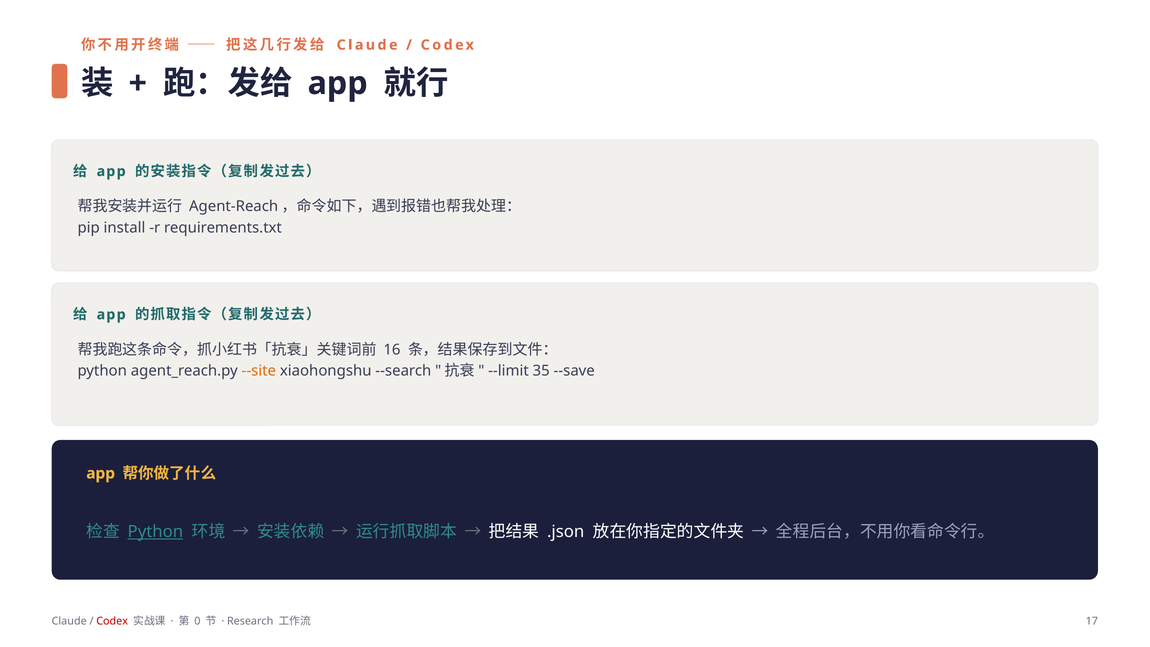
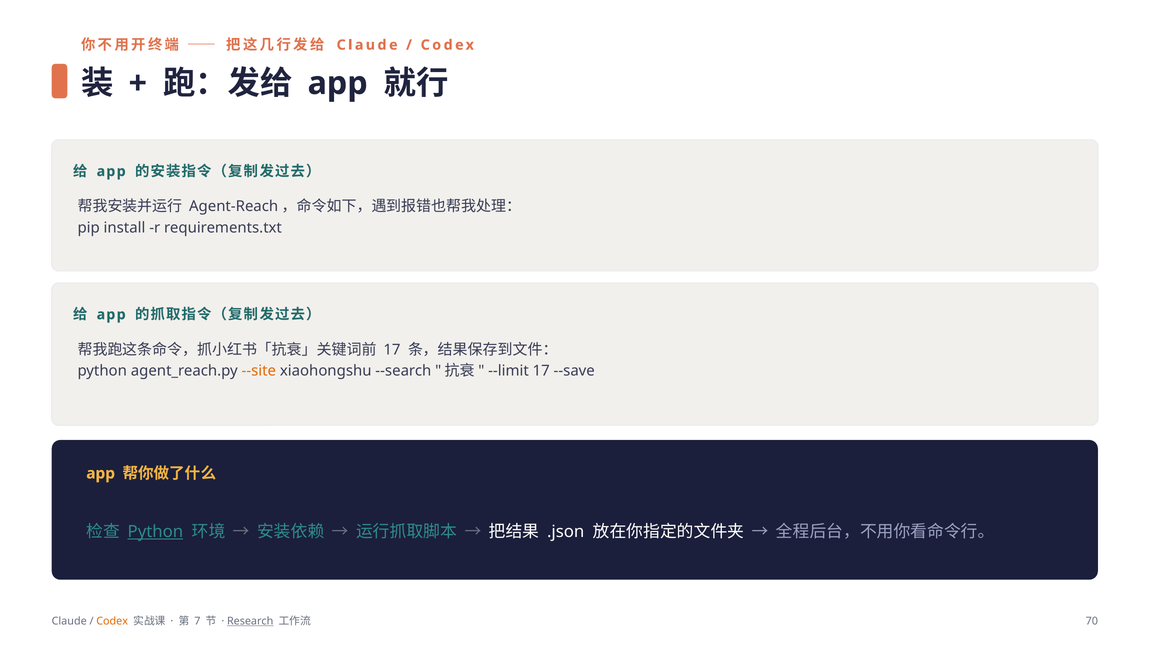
16 at (392, 350): 16 -> 17
--limit 35: 35 -> 17
Codex at (112, 621) colour: red -> orange
0: 0 -> 7
Research underline: none -> present
17: 17 -> 70
